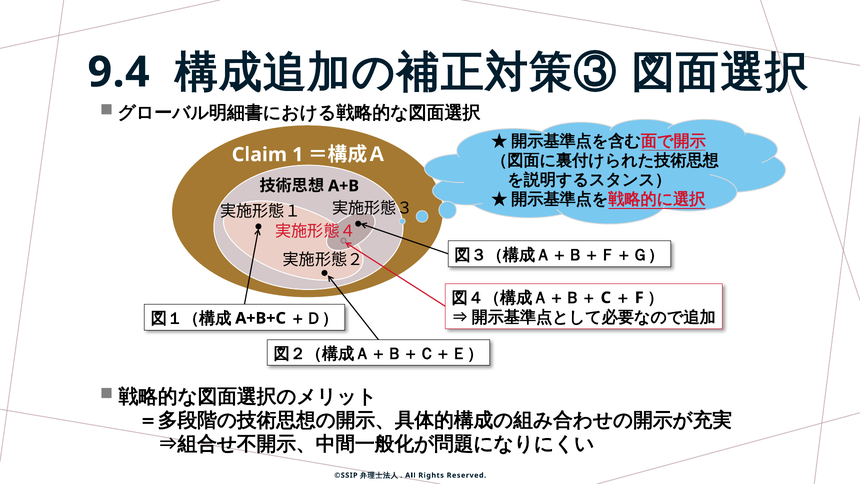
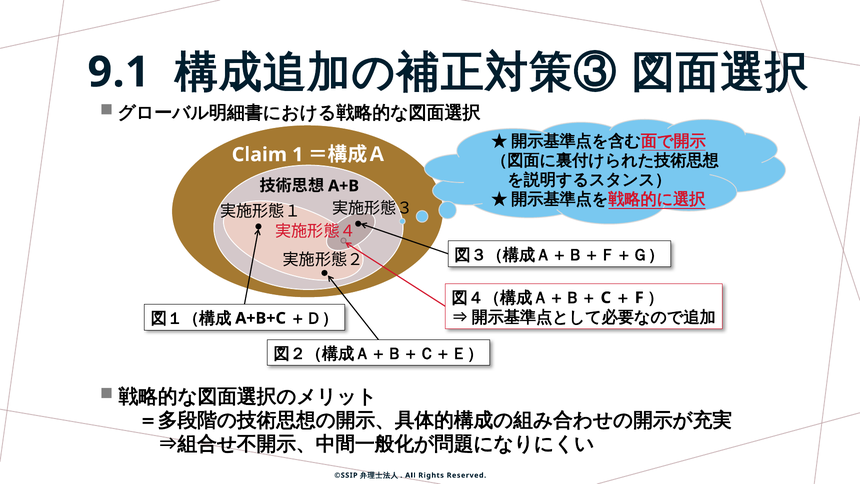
9.4: 9.4 -> 9.1
